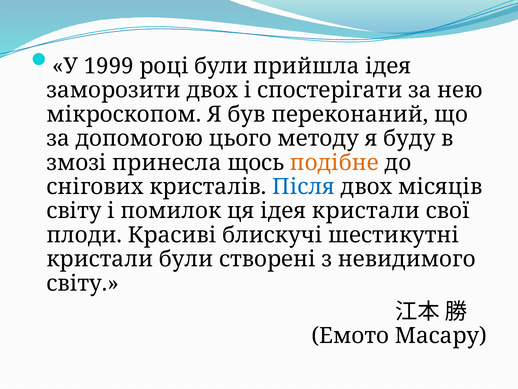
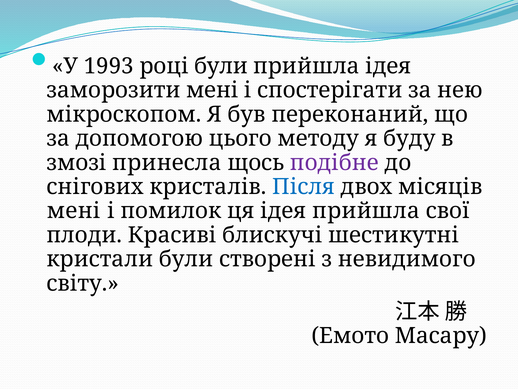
1999: 1999 -> 1993
заморозити двох: двох -> мені
подібне colour: orange -> purple
світу at (74, 211): світу -> мені
ідея кристали: кристали -> прийшла
